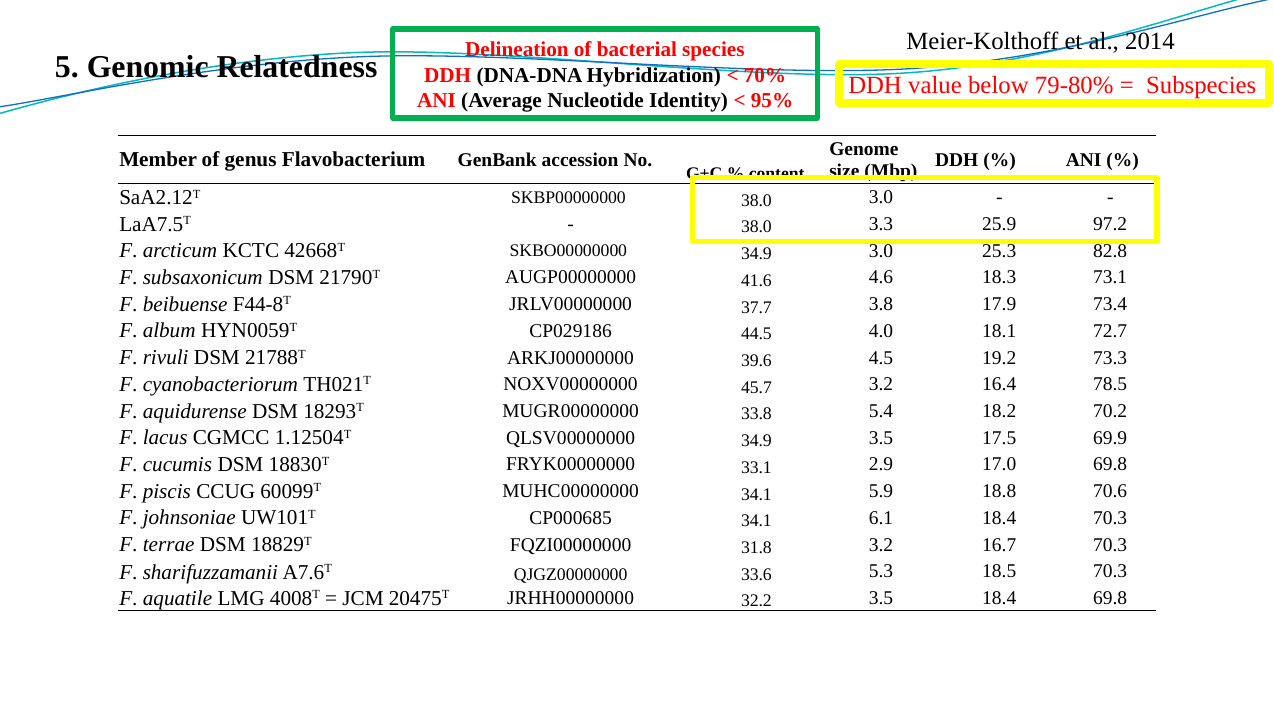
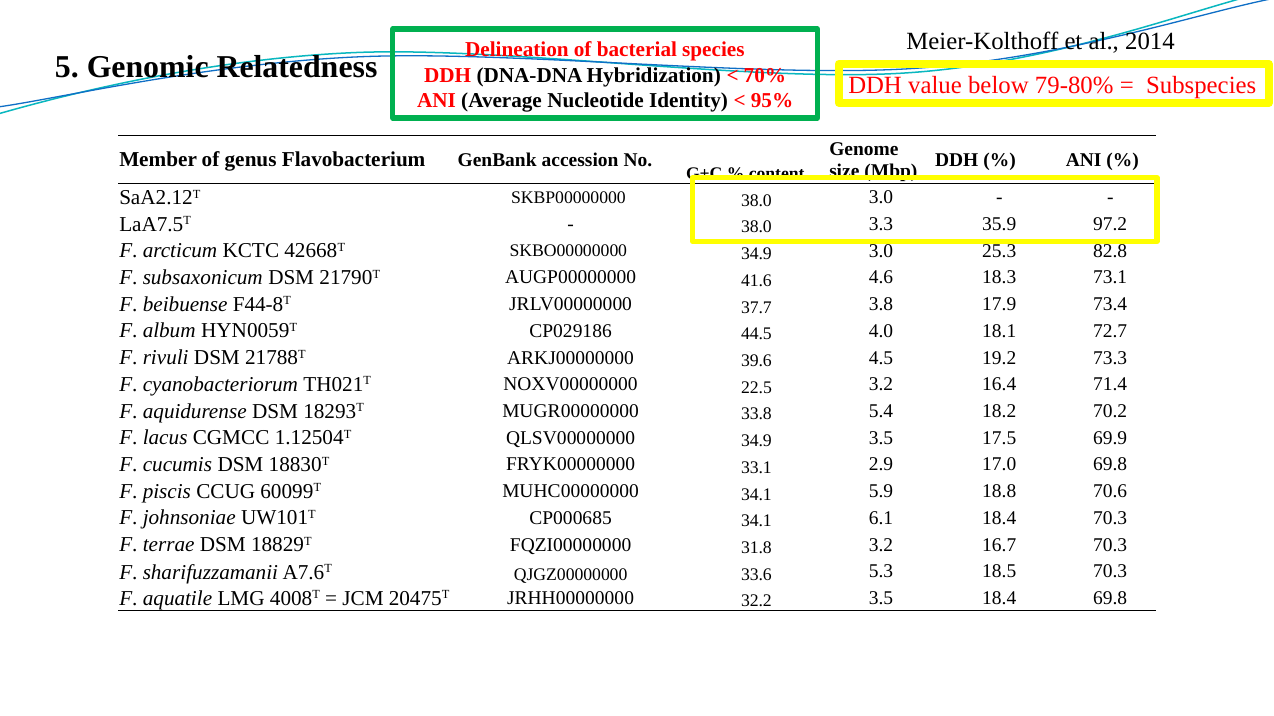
25.9: 25.9 -> 35.9
45.7: 45.7 -> 22.5
78.5: 78.5 -> 71.4
